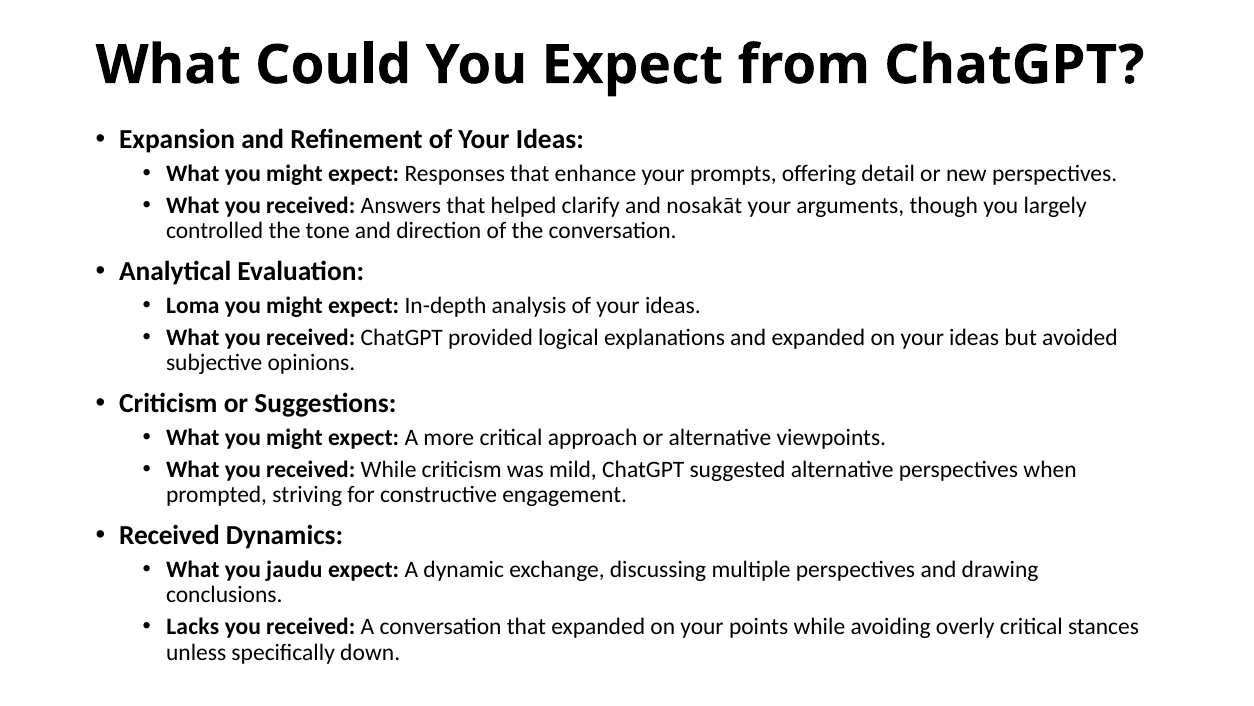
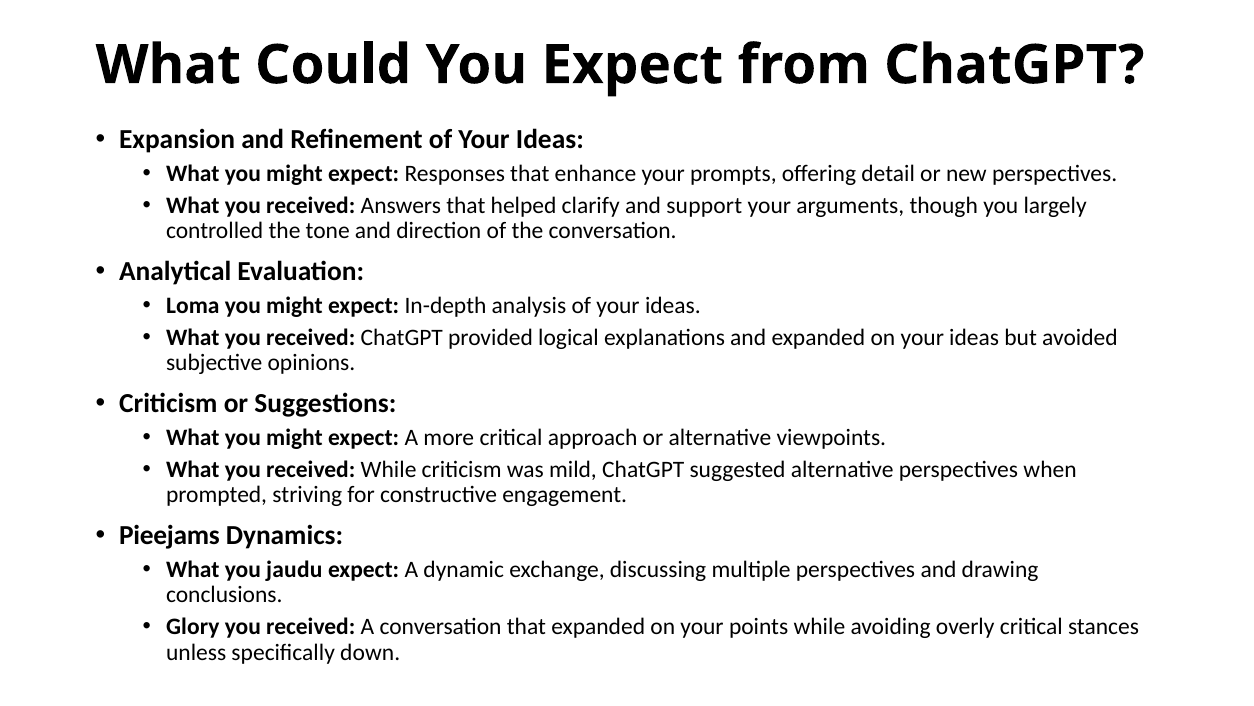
nosakāt: nosakāt -> support
Received at (169, 535): Received -> Pieejams
Lacks: Lacks -> Glory
